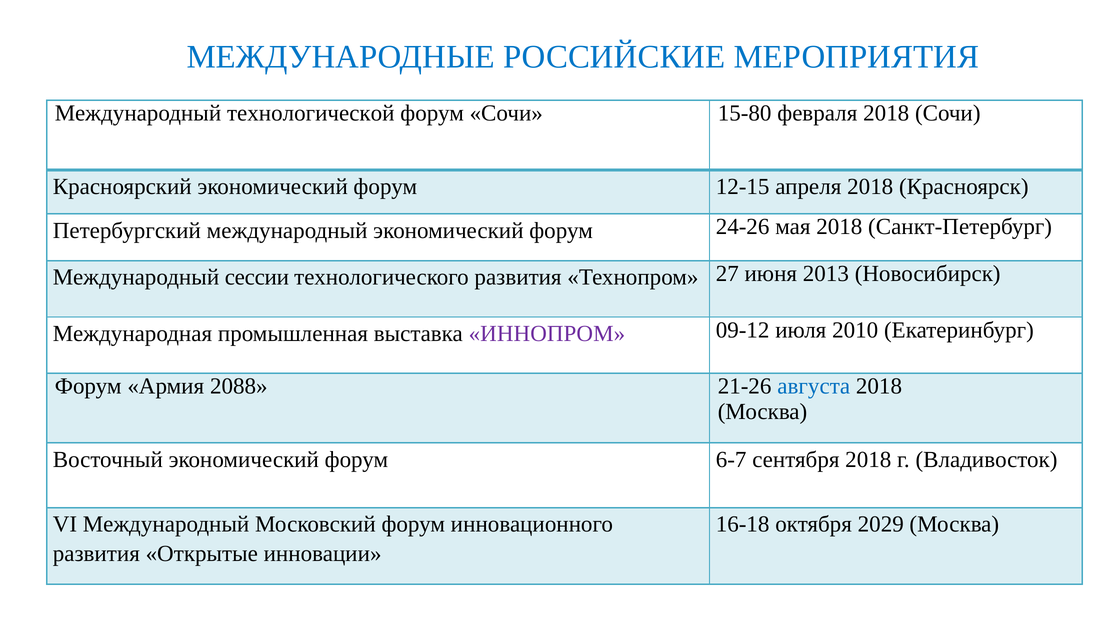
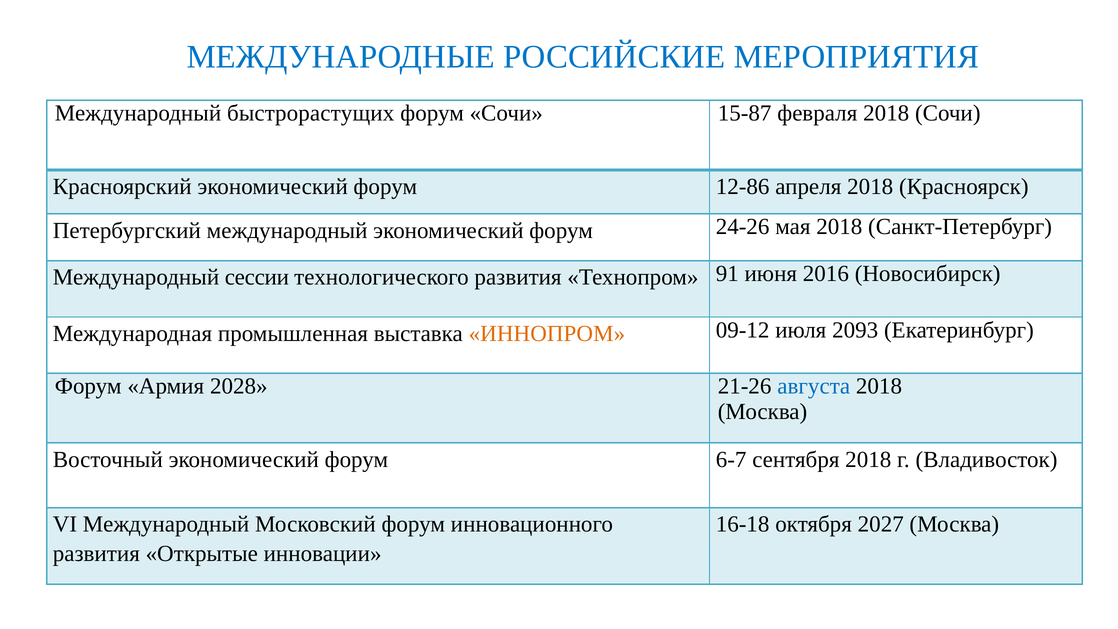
технологической: технологической -> быстрорастущих
15-80: 15-80 -> 15-87
12-15: 12-15 -> 12-86
27: 27 -> 91
2013: 2013 -> 2016
ИННОПРОМ colour: purple -> orange
2010: 2010 -> 2093
2088: 2088 -> 2028
2029: 2029 -> 2027
